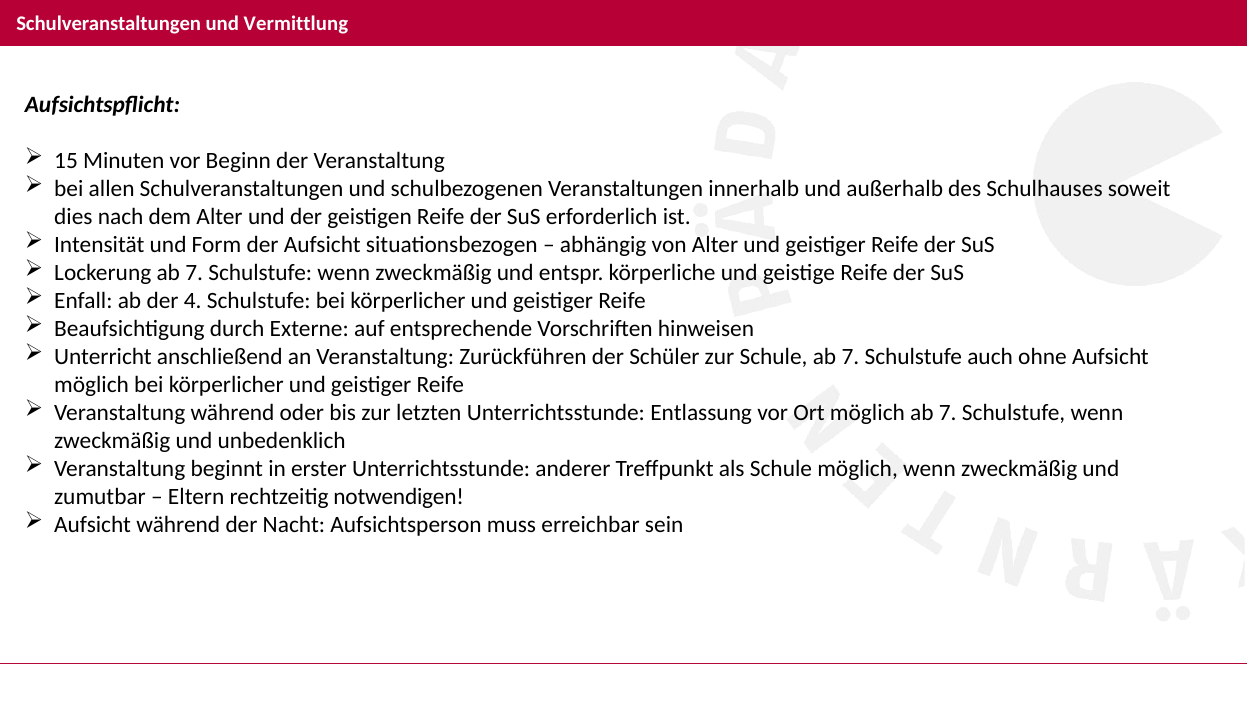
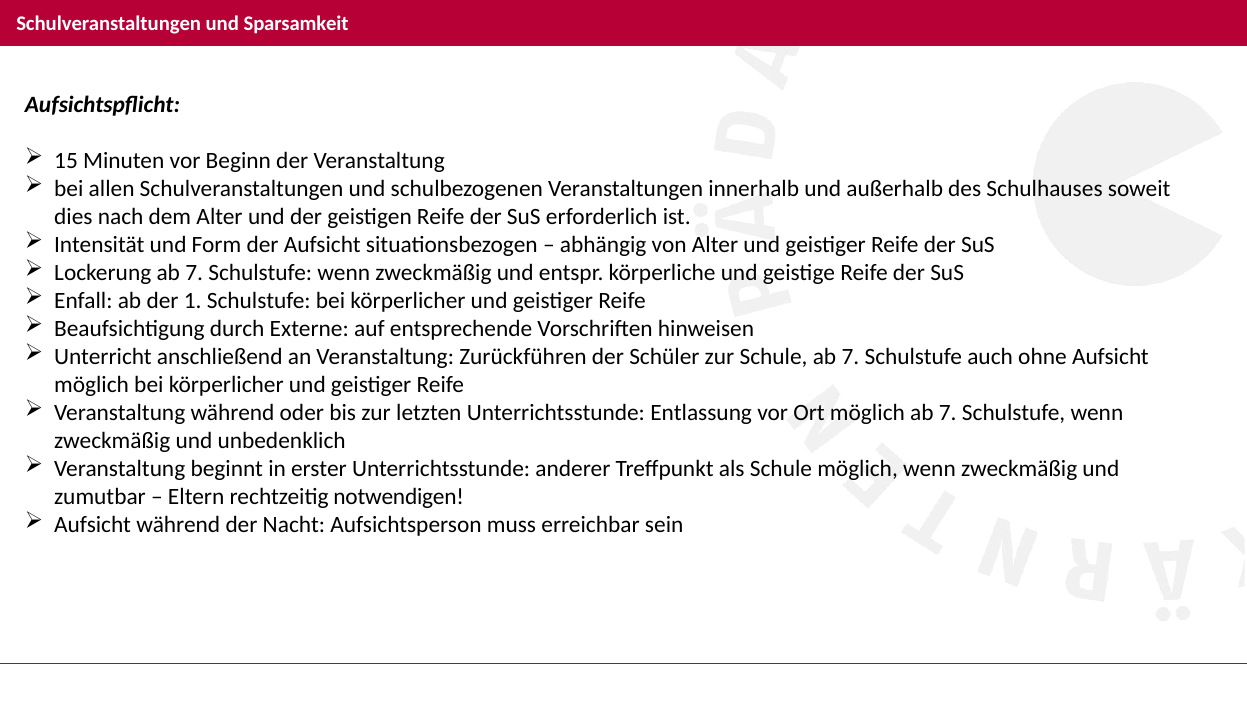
Vermittlung: Vermittlung -> Sparsamkeit
4: 4 -> 1
